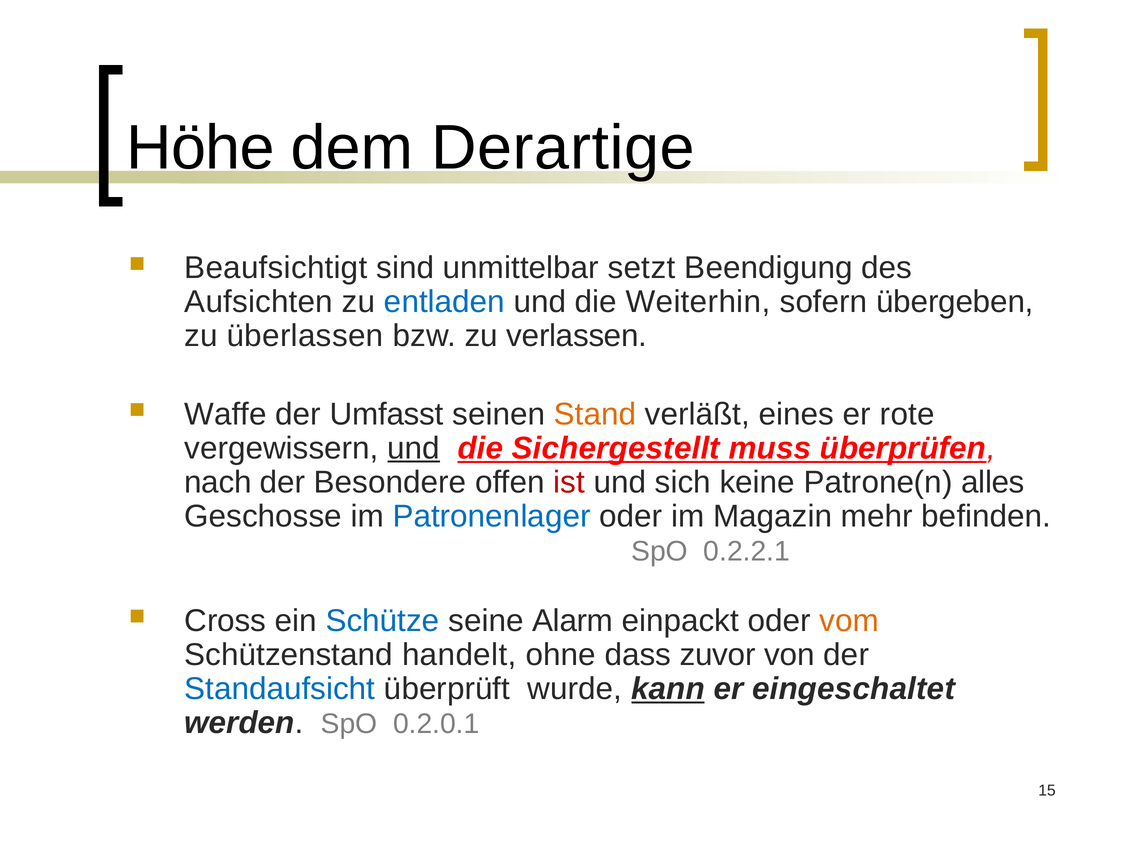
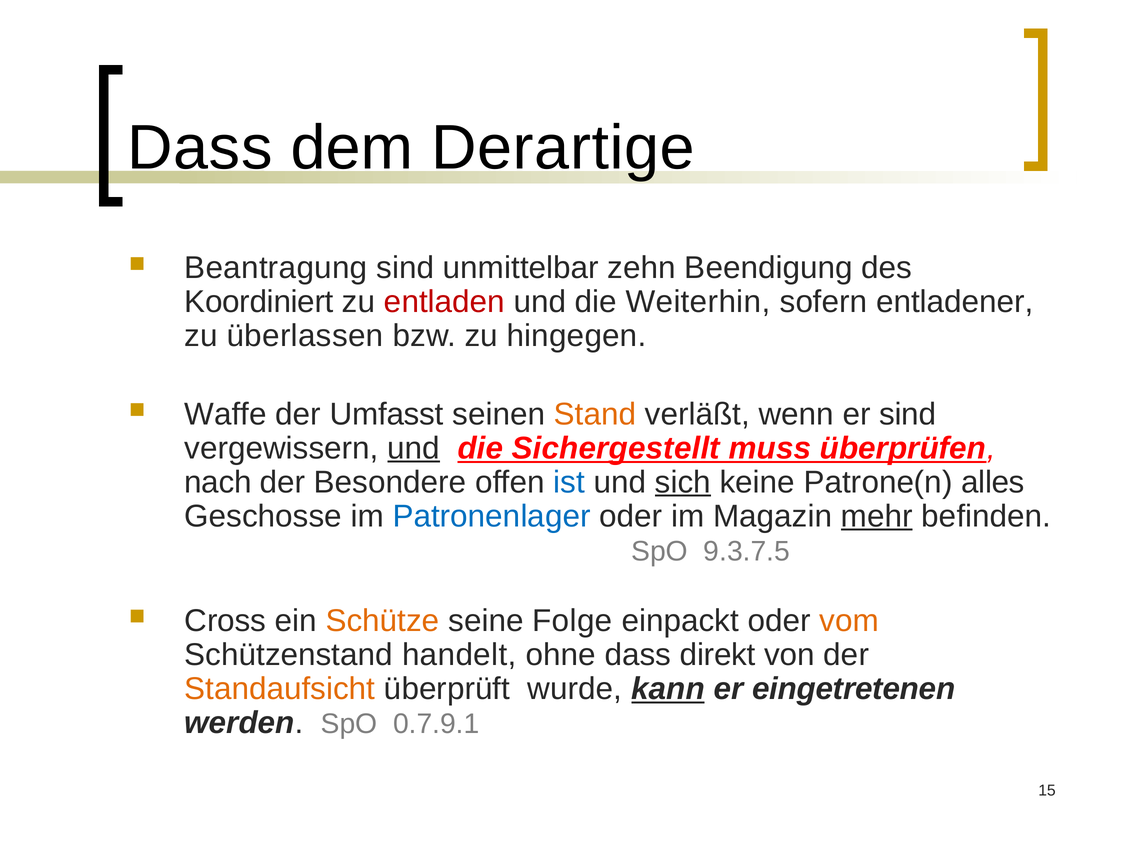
Höhe at (200, 148): Höhe -> Dass
Beaufsichtigt: Beaufsichtigt -> Beantragung
setzt: setzt -> zehn
Aufsichten: Aufsichten -> Koordiniert
entladen colour: blue -> red
übergeben: übergeben -> entladener
verlassen: verlassen -> hingegen
eines: eines -> wenn
er rote: rote -> sind
ist colour: red -> blue
sich underline: none -> present
mehr underline: none -> present
0.2.2.1: 0.2.2.1 -> 9.3.7.5
Schütze colour: blue -> orange
Alarm: Alarm -> Folge
zuvor: zuvor -> direkt
Standaufsicht colour: blue -> orange
eingeschaltet: eingeschaltet -> eingetretenen
0.2.0.1: 0.2.0.1 -> 0.7.9.1
